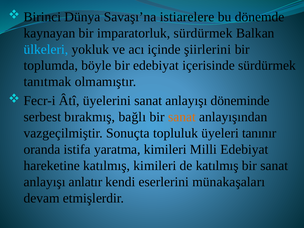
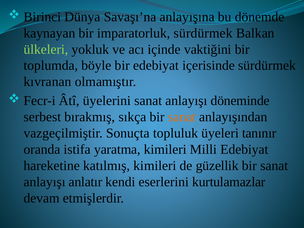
istiarelere: istiarelere -> anlayışına
ülkeleri colour: light blue -> light green
şiirlerini: şiirlerini -> vaktiğini
tanıtmak: tanıtmak -> kıvranan
bağlı: bağlı -> sıkça
de katılmış: katılmış -> güzellik
münakaşaları: münakaşaları -> kurtulamazlar
